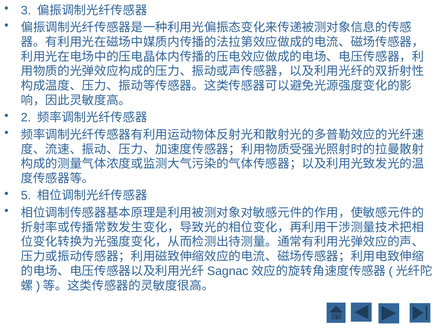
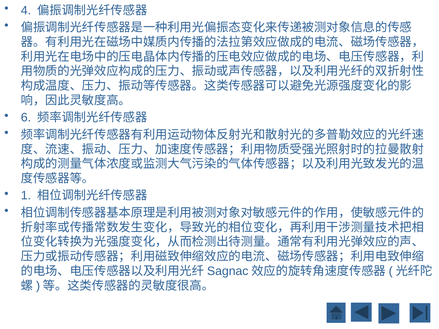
3: 3 -> 4
2: 2 -> 6
5: 5 -> 1
